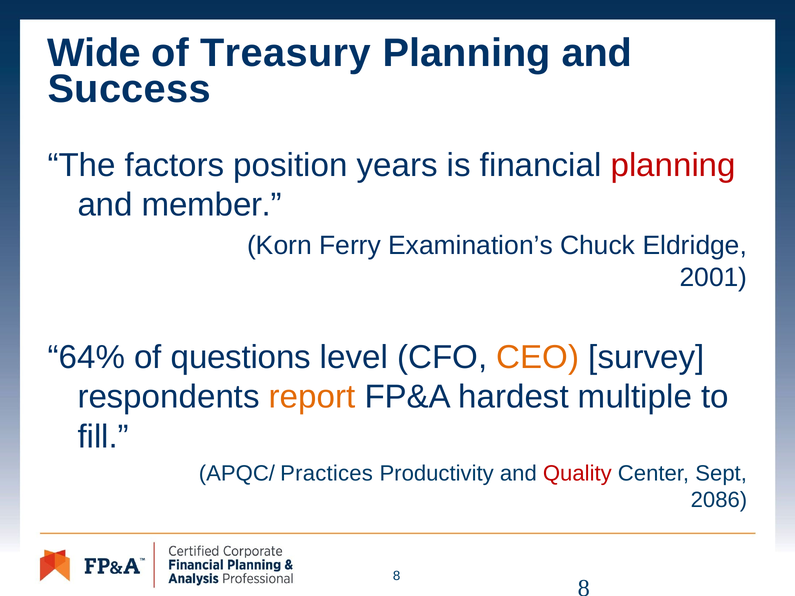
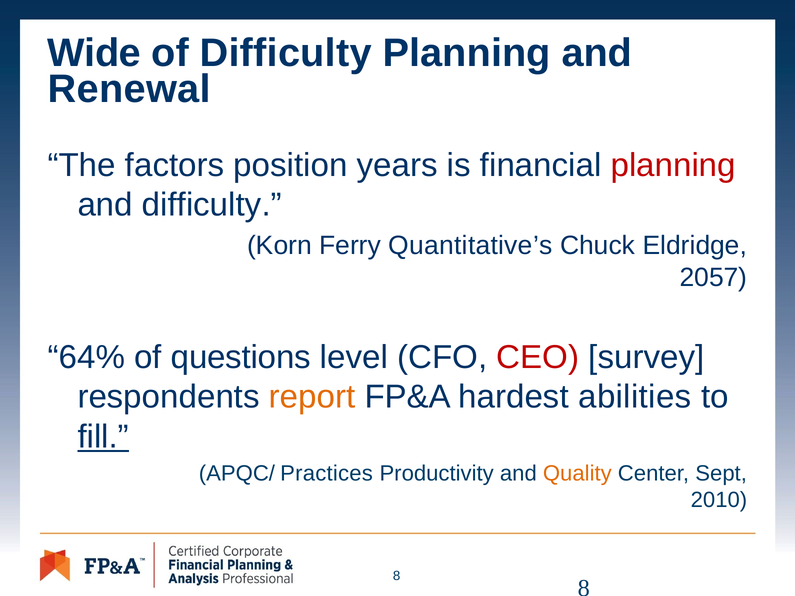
of Treasury: Treasury -> Difficulty
Success: Success -> Renewal
and member: member -> difficulty
Examination’s: Examination’s -> Quantitative’s
2001: 2001 -> 2057
CEO colour: orange -> red
multiple: multiple -> abilities
fill underline: none -> present
Quality colour: red -> orange
2086: 2086 -> 2010
